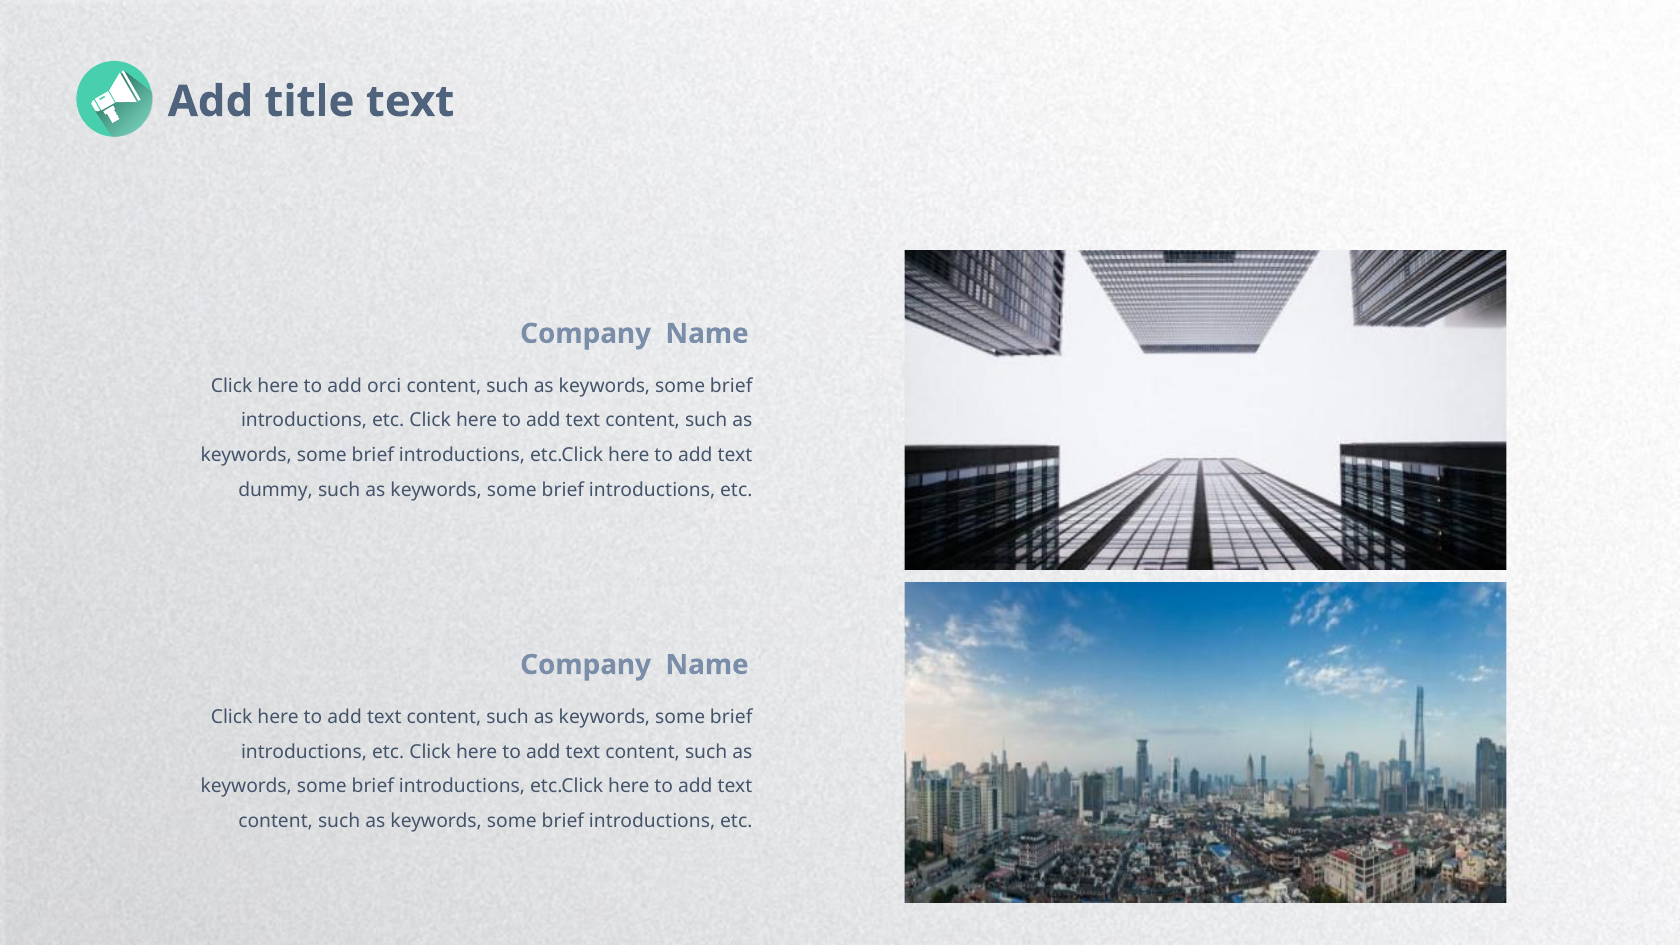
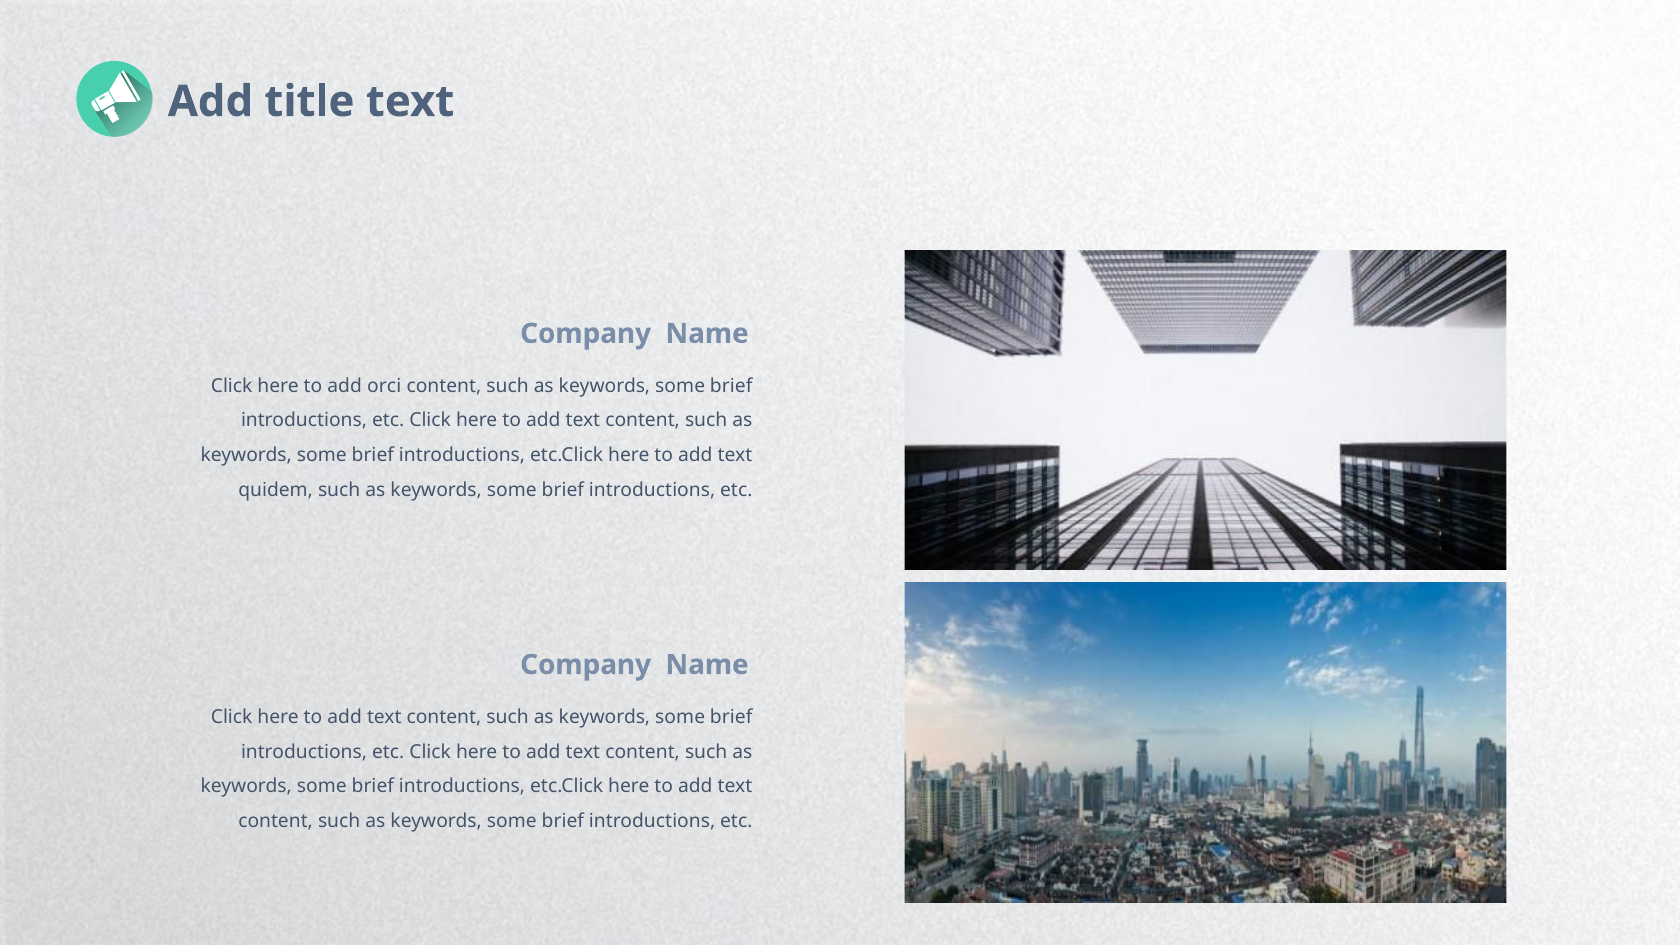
dummy: dummy -> quidem
